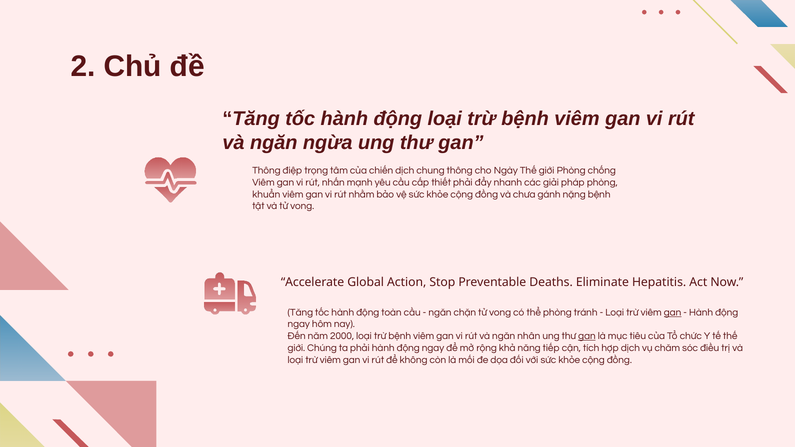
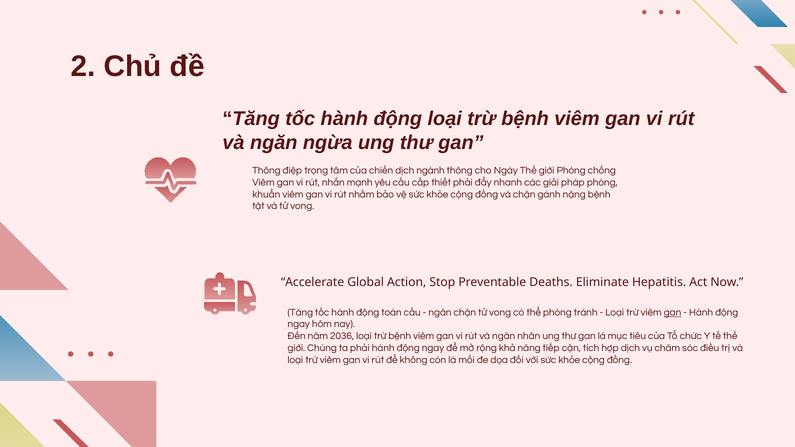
chung: chung -> ngành
và chưa: chưa -> chặn
2000: 2000 -> 2036
gan at (587, 336) underline: present -> none
